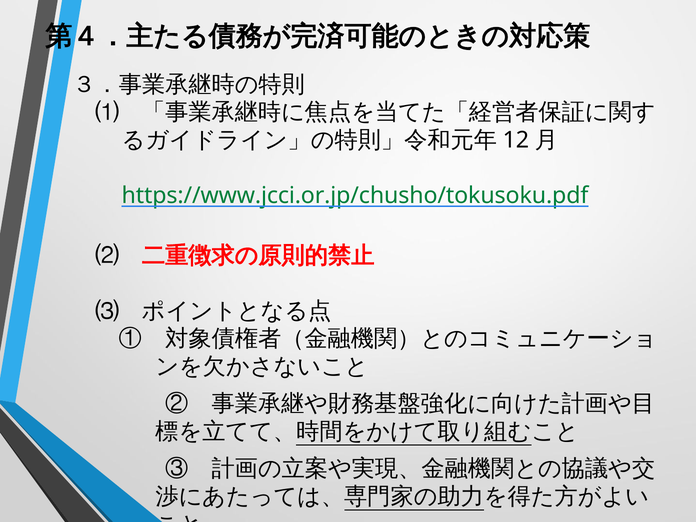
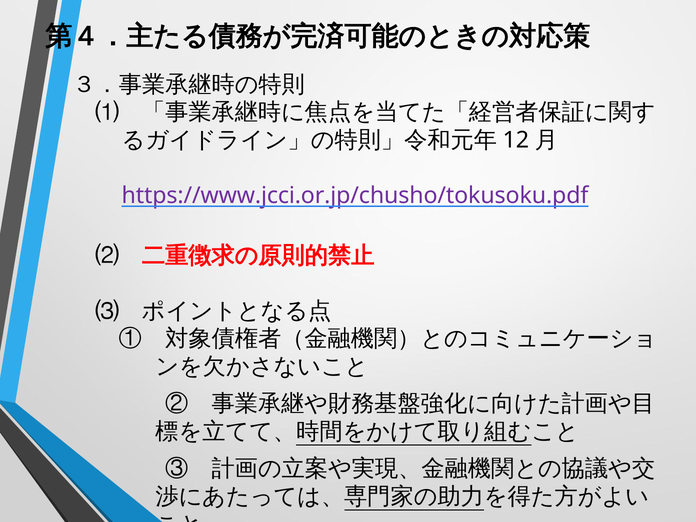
https://www.jcci.or.jp/chusho/tokusoku.pdf colour: green -> purple
